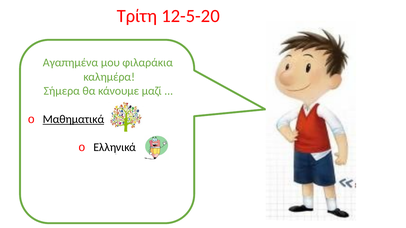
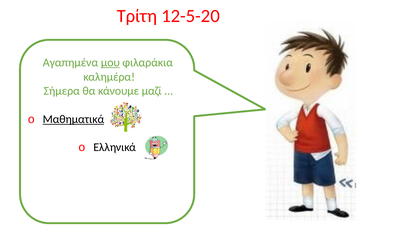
μου underline: none -> present
